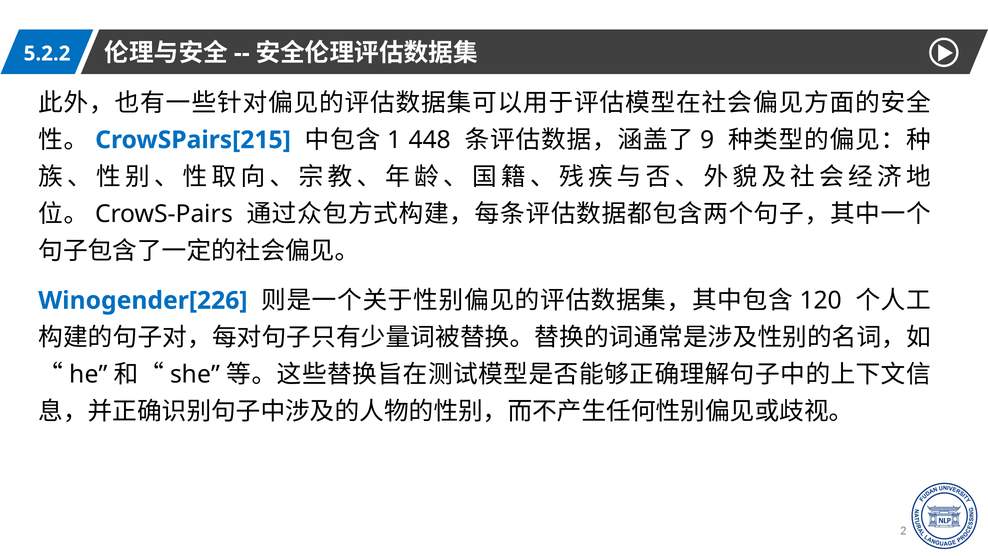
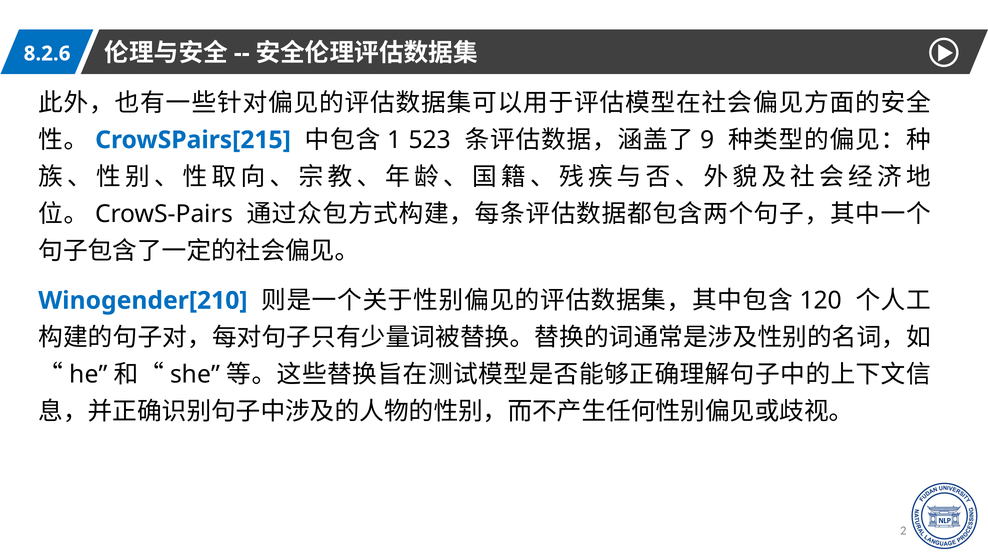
5.2.2: 5.2.2 -> 8.2.6
448: 448 -> 523
Winogender[226: Winogender[226 -> Winogender[210
